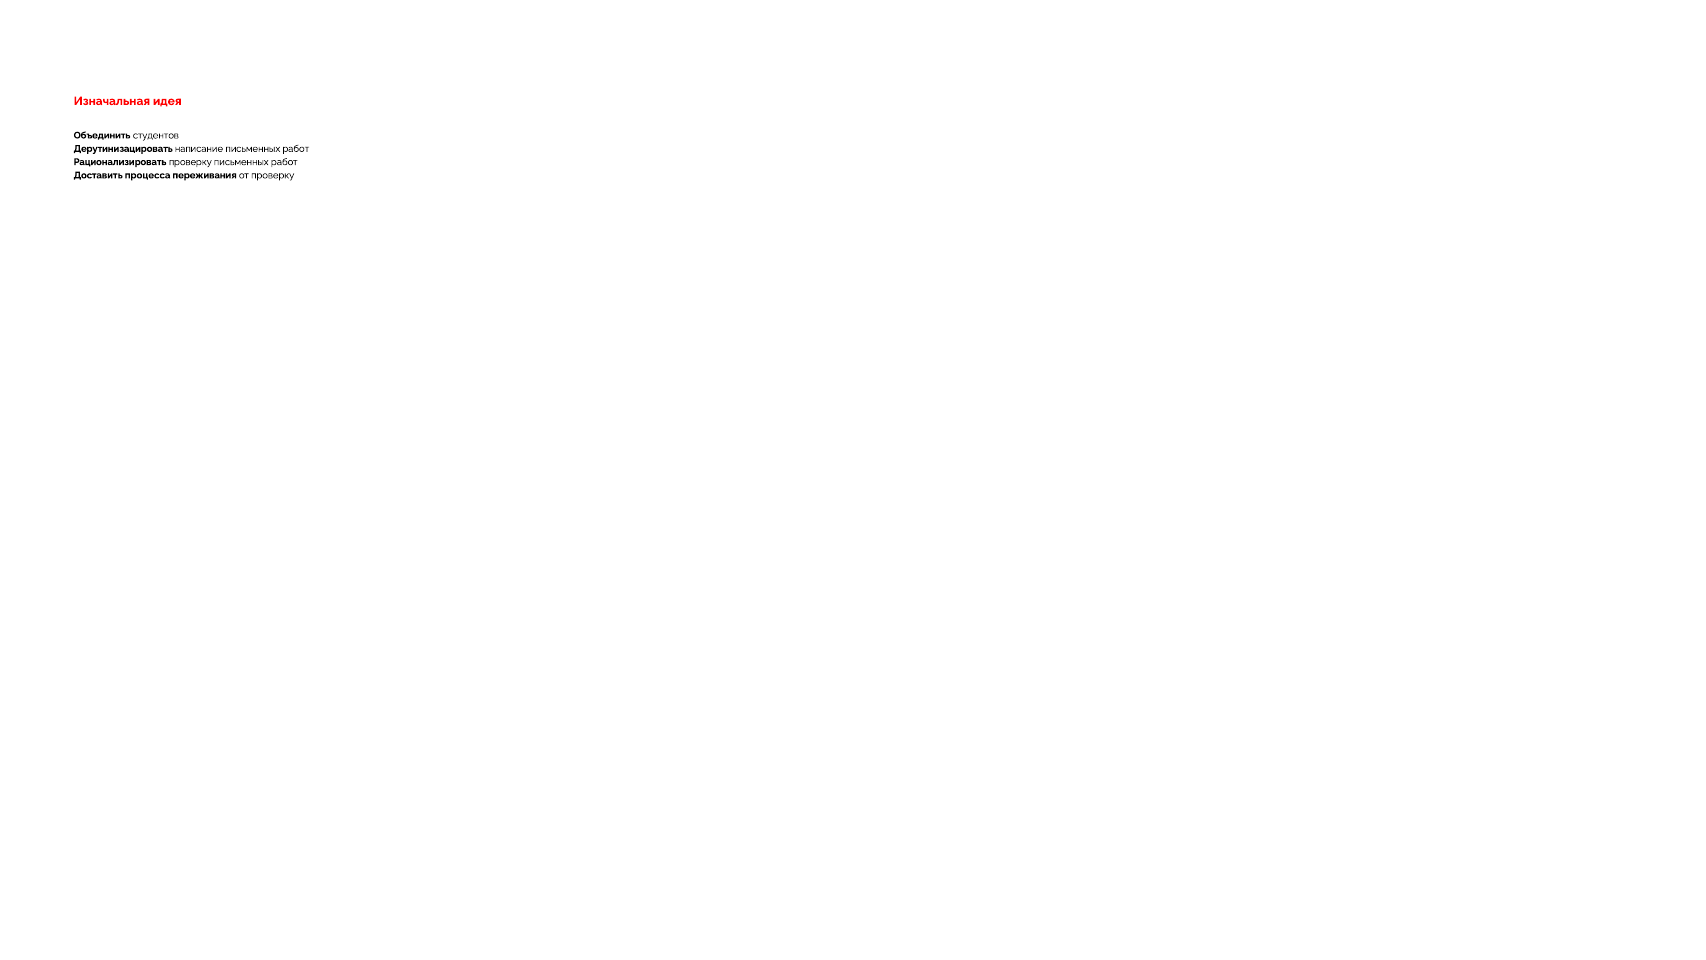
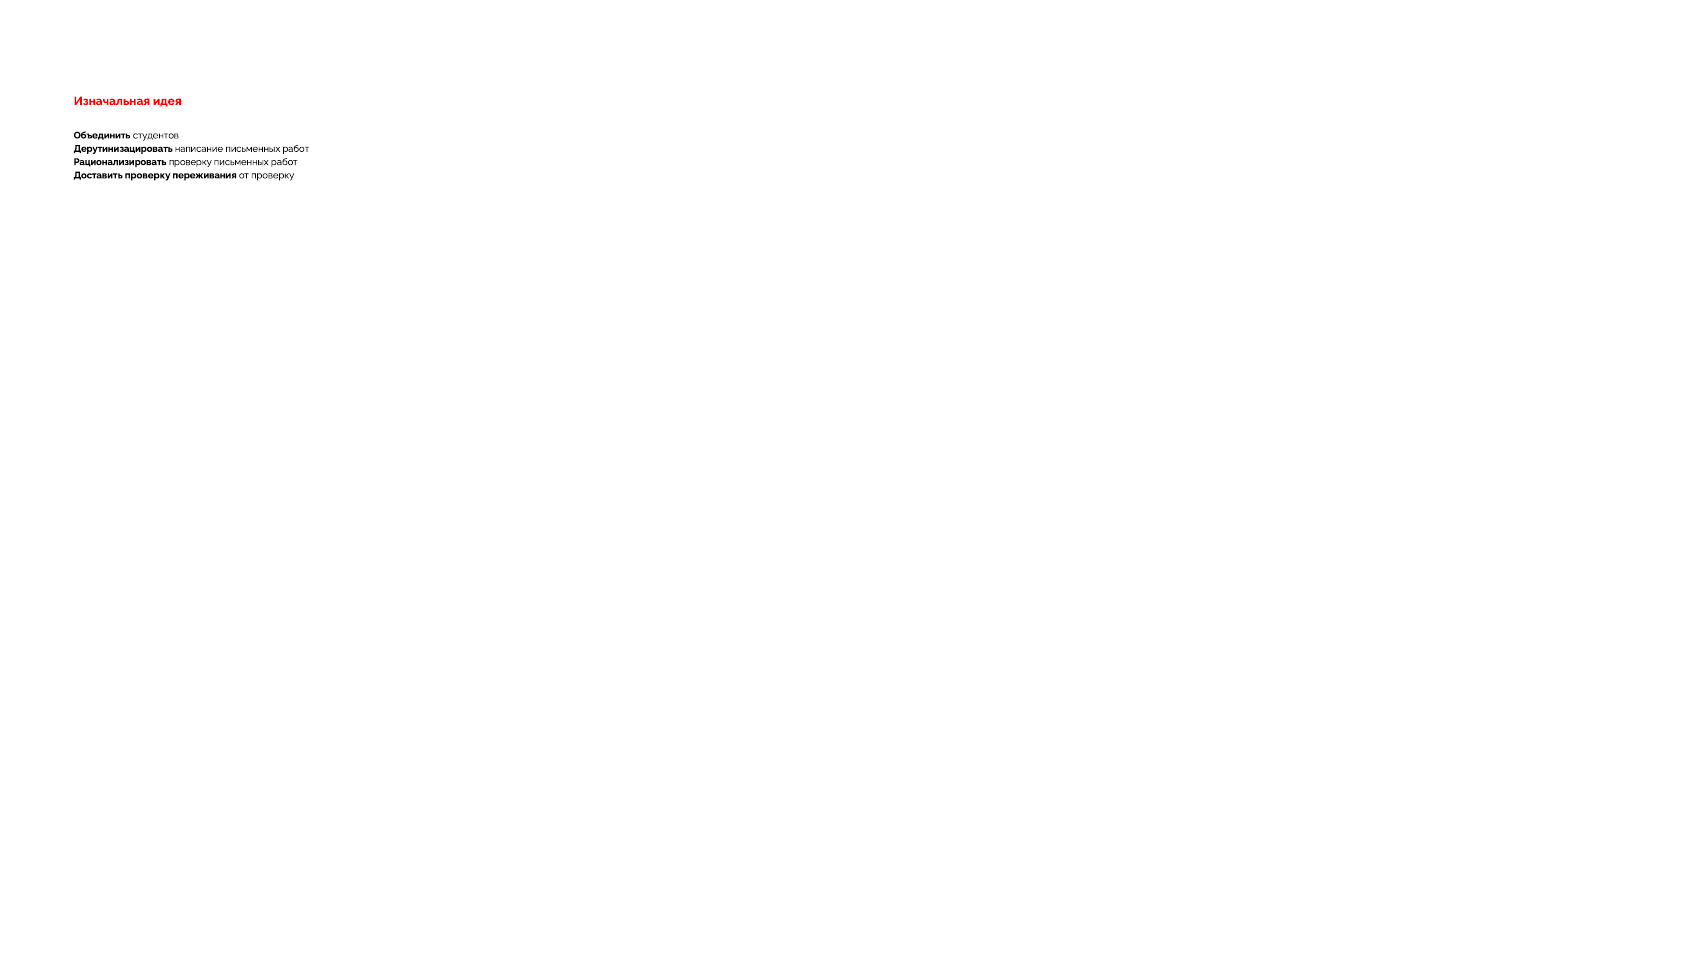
Доставить процесса: процесса -> проверку
